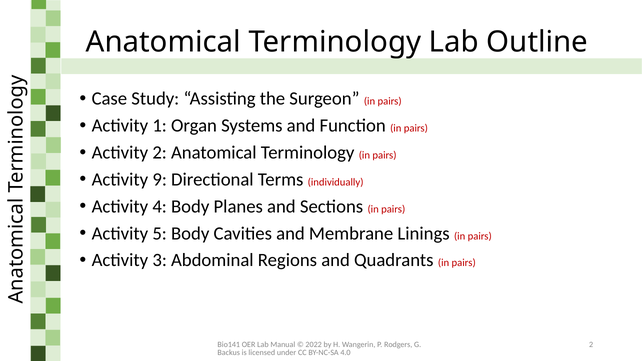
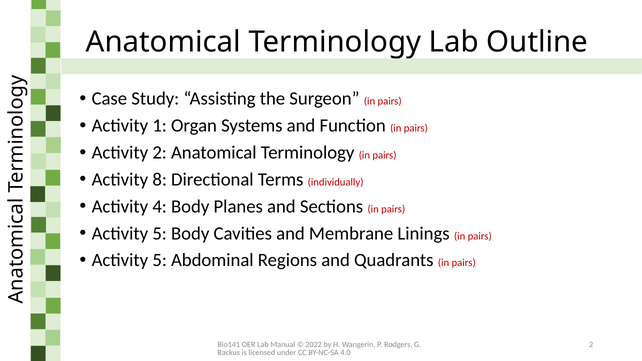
9: 9 -> 8
3 at (160, 260): 3 -> 5
